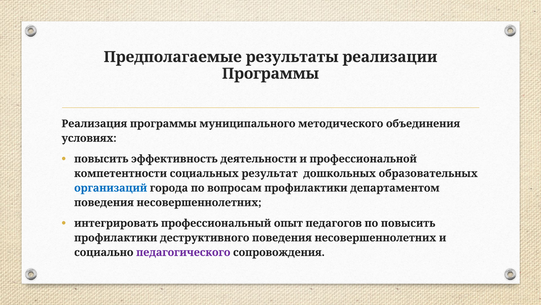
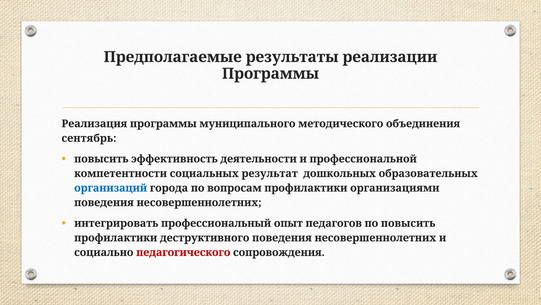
условиях: условиях -> сентябрь
департаментом: департаментом -> организациями
педагогического colour: purple -> red
